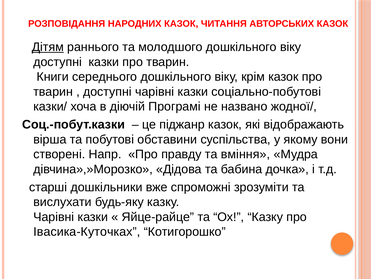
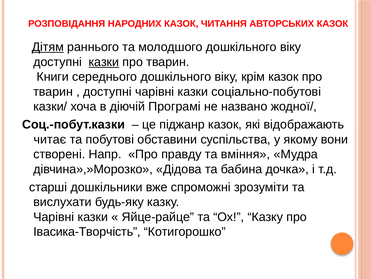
казки at (104, 62) underline: none -> present
вірша: вірша -> читає
Івасика-Куточках: Івасика-Куточках -> Івасика-Творчість
